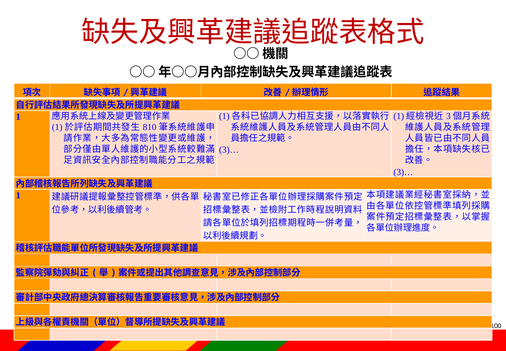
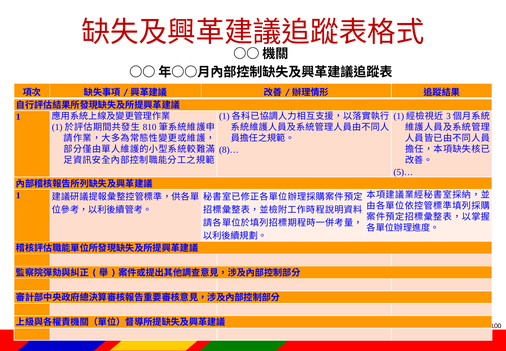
3)… at (229, 150): 3)… -> 8)…
3)… at (403, 172): 3)… -> 5)…
